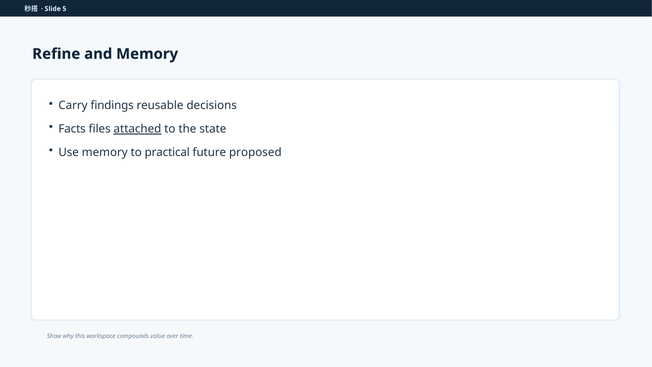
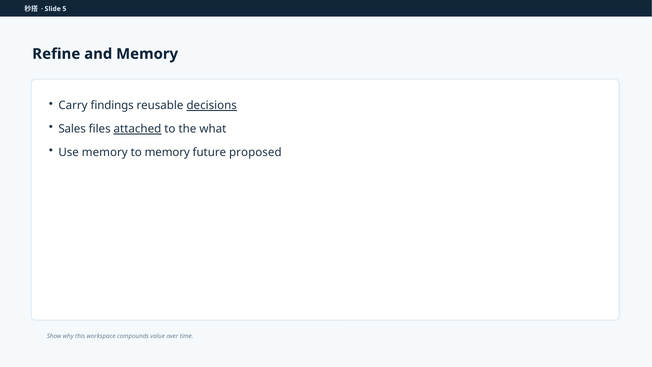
decisions underline: none -> present
Facts: Facts -> Sales
state: state -> what
to practical: practical -> memory
